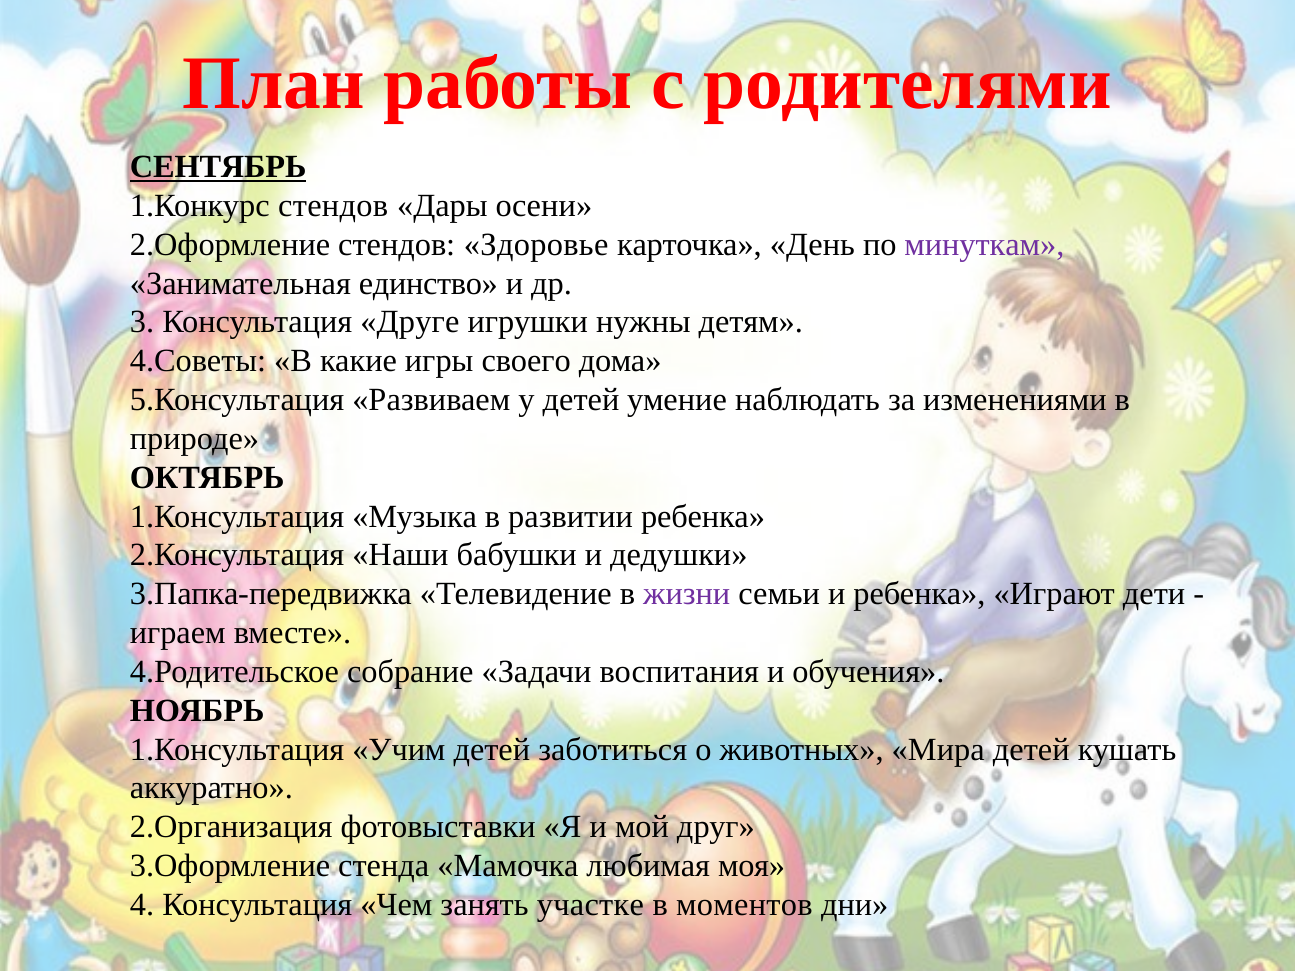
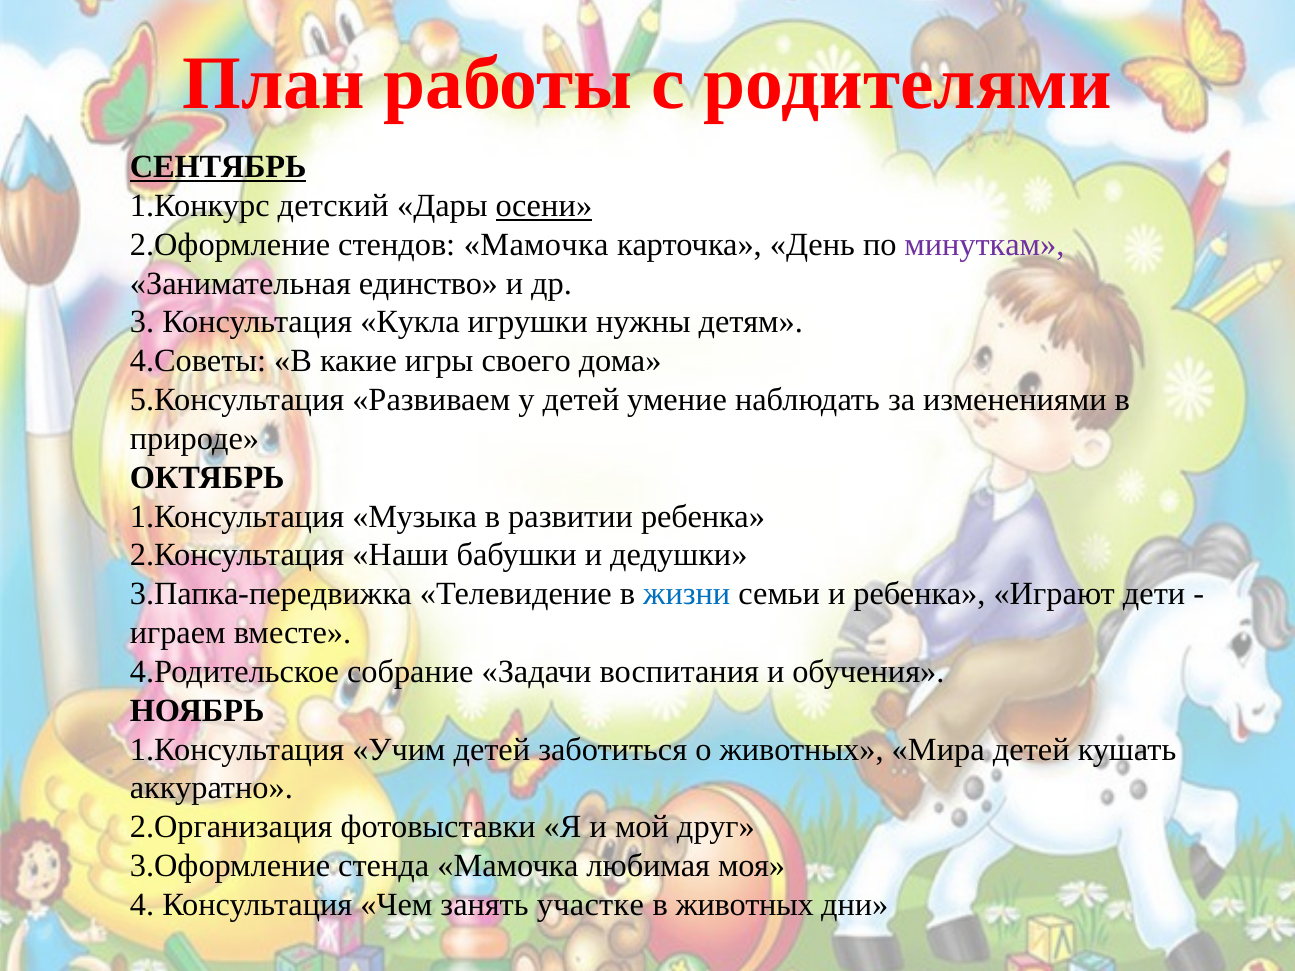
1.Конкурс стендов: стендов -> детский
осени underline: none -> present
стендов Здоровье: Здоровье -> Мамочка
Друге: Друге -> Кукла
жизни colour: purple -> blue
в моментов: моментов -> животных
